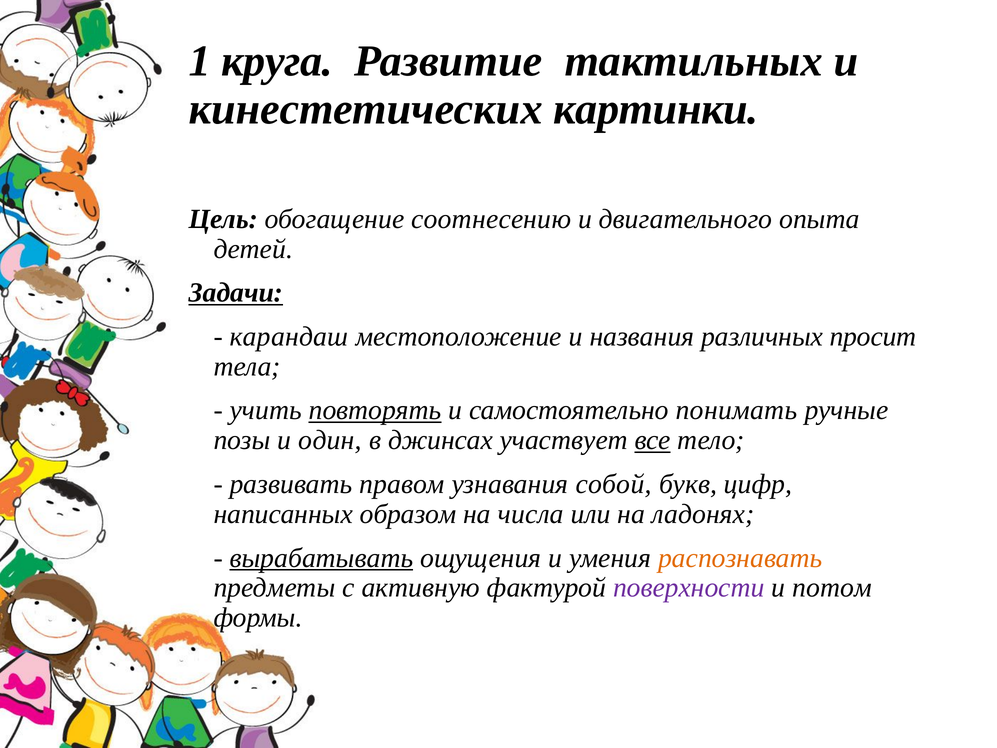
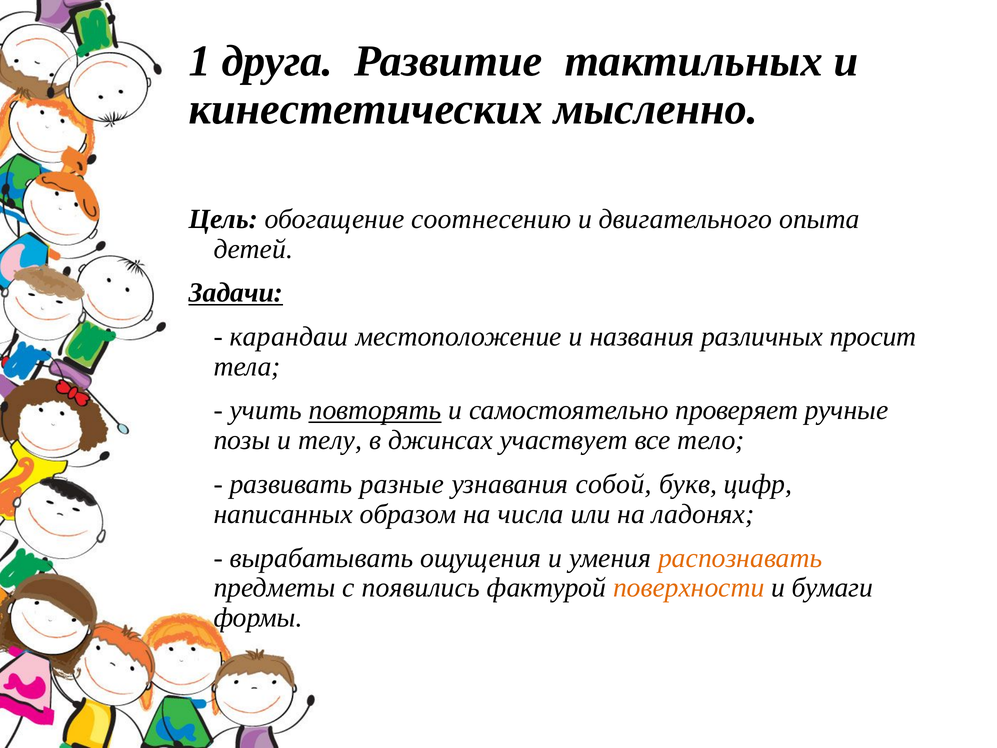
круга: круга -> друга
картинки: картинки -> мысленно
понимать: понимать -> проверяет
один: один -> телу
все underline: present -> none
правом: правом -> разные
вырабатывать underline: present -> none
активную: активную -> появились
поверхности colour: purple -> orange
потом: потом -> бумаги
